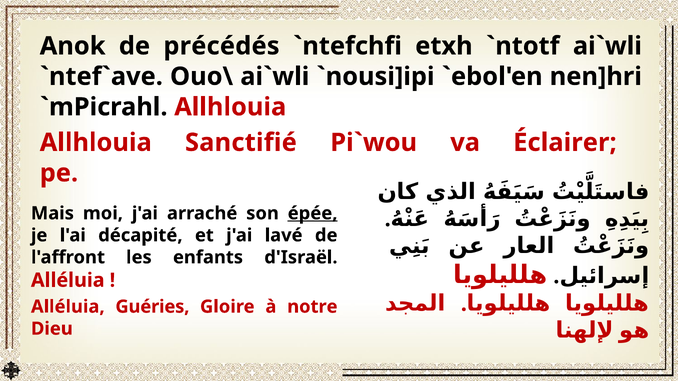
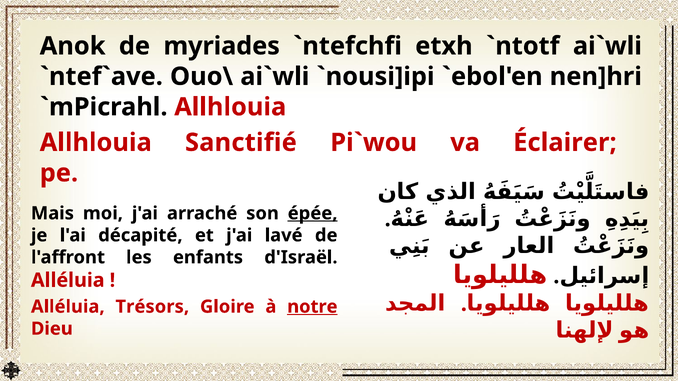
précédés: précédés -> myriades
Guéries: Guéries -> Trésors
notre underline: none -> present
